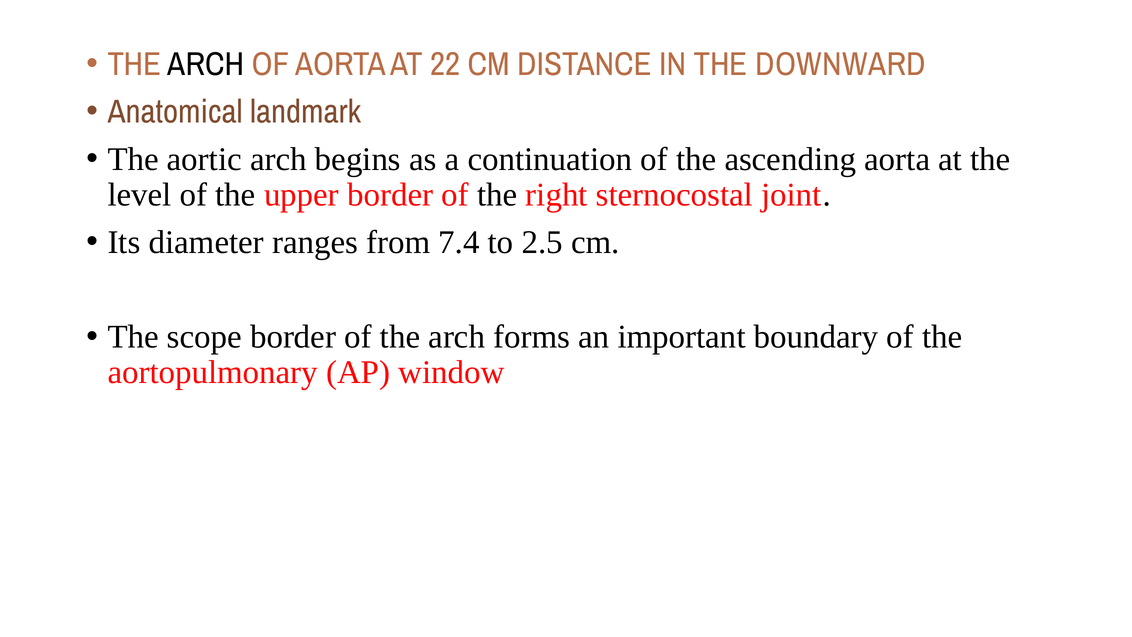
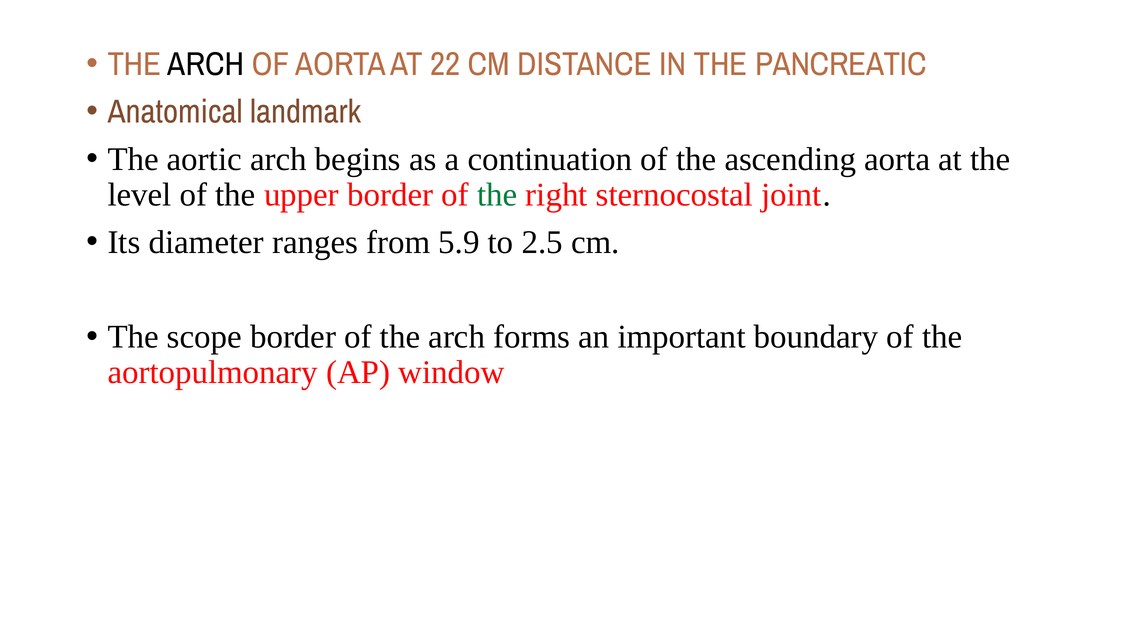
DOWNWARD: DOWNWARD -> PANCREATIC
the at (497, 195) colour: black -> green
7.4: 7.4 -> 5.9
